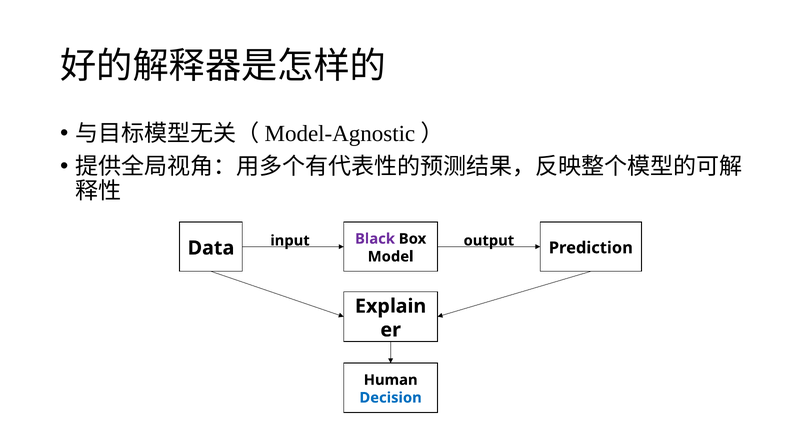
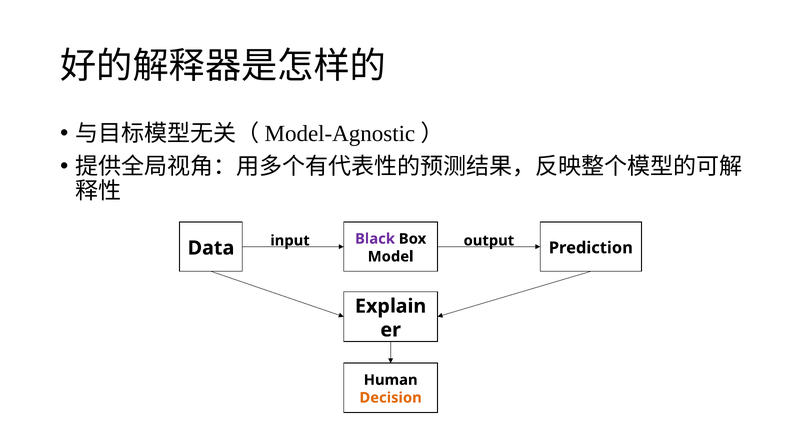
Decision colour: blue -> orange
